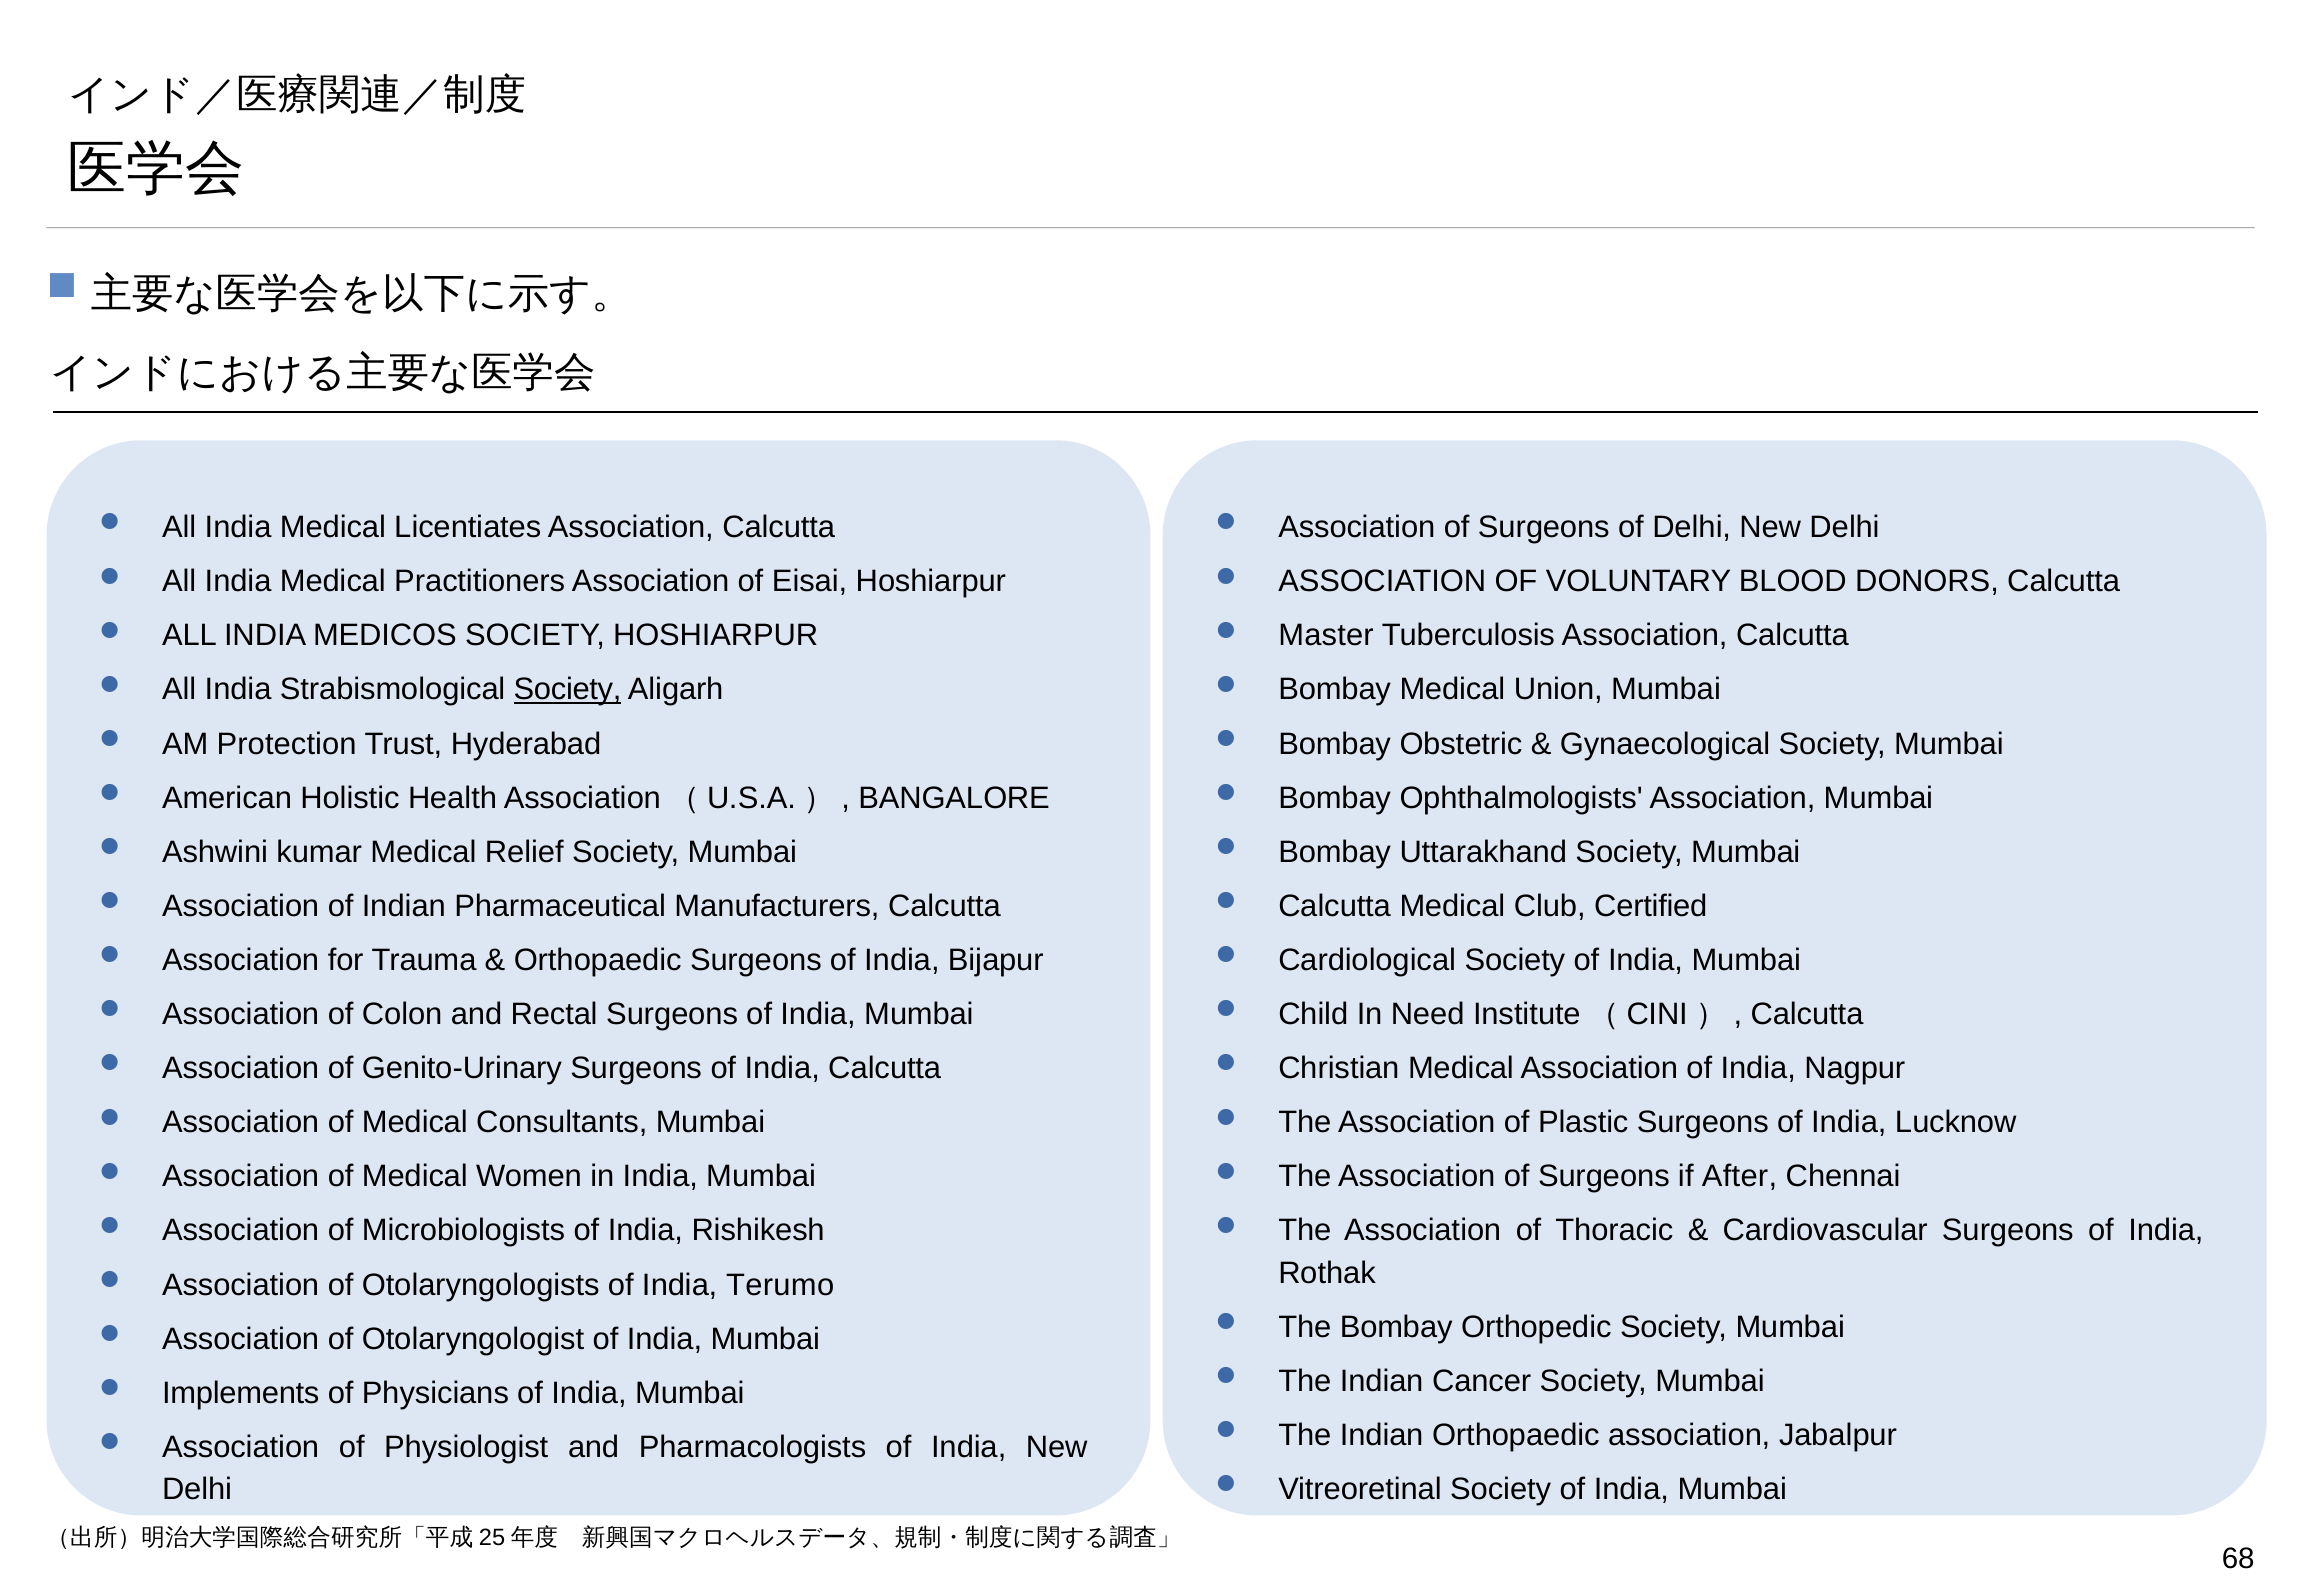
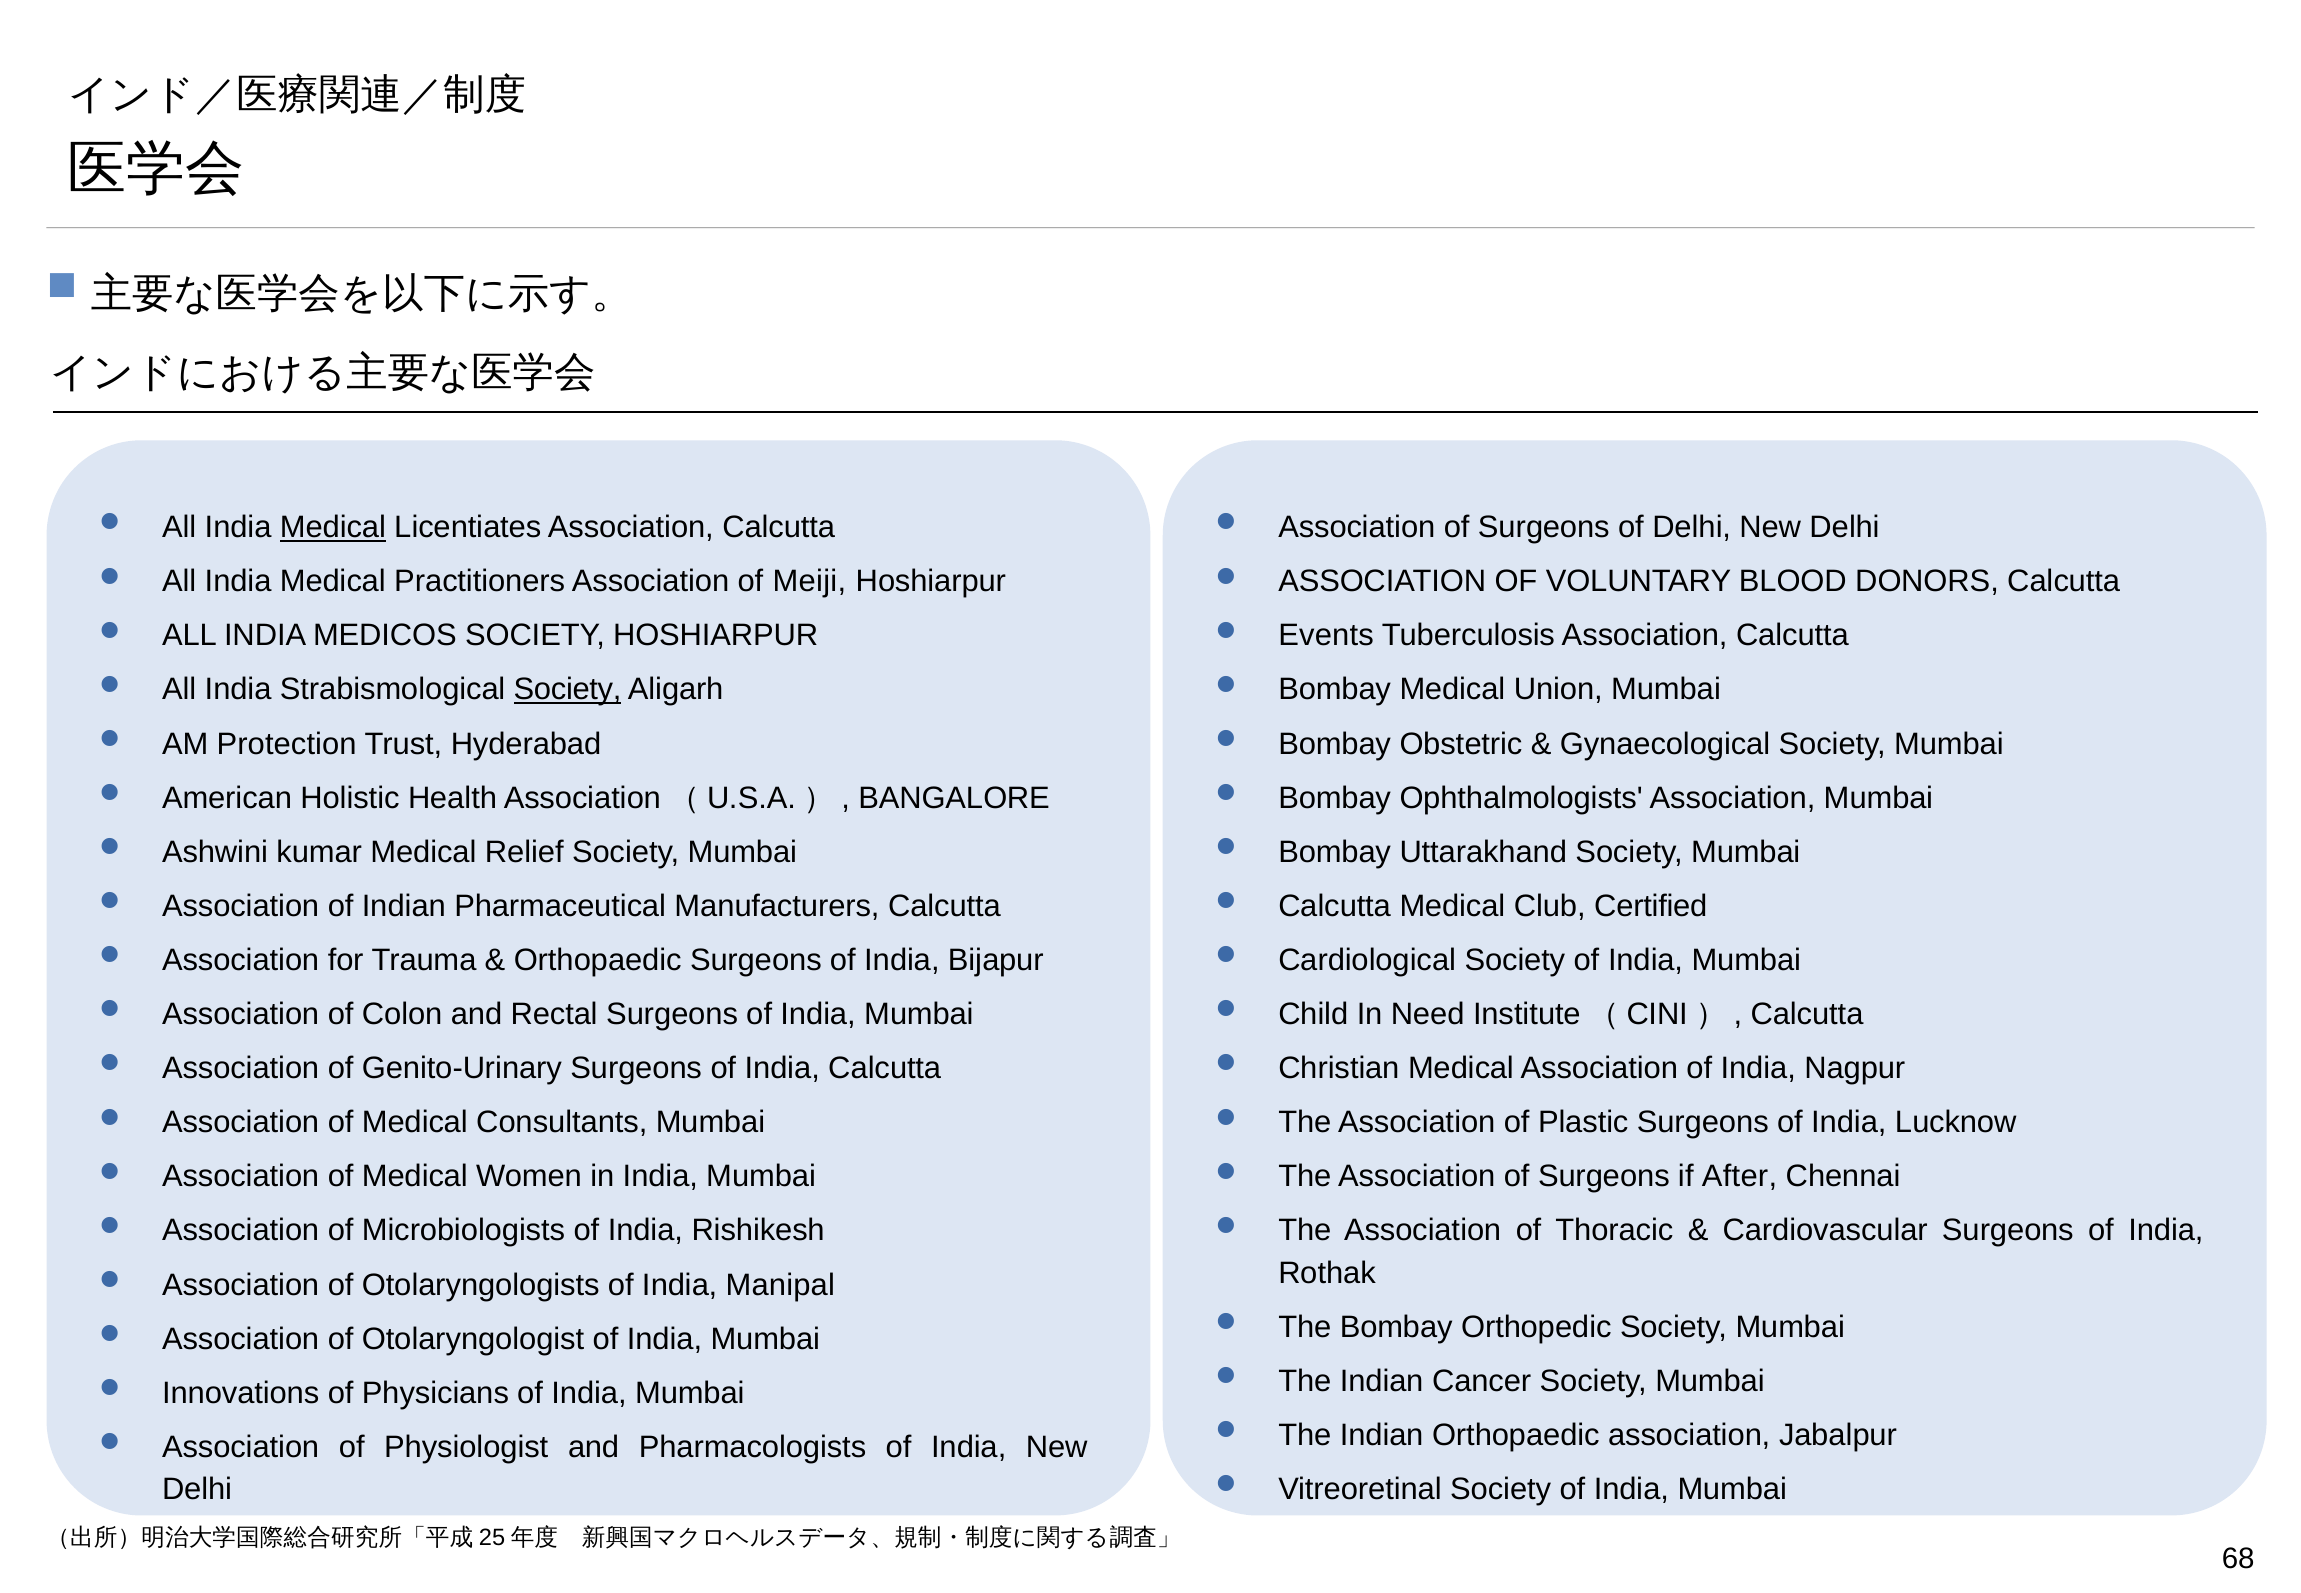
Medical at (333, 527) underline: none -> present
Eisai: Eisai -> Meiji
Master: Master -> Events
Terumo: Terumo -> Manipal
Implements: Implements -> Innovations
